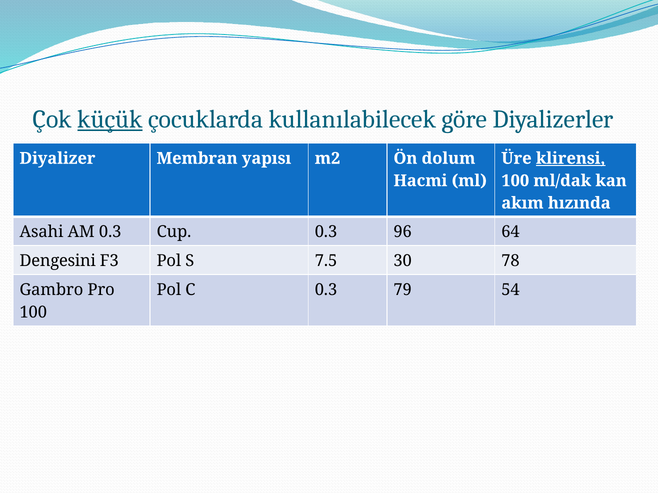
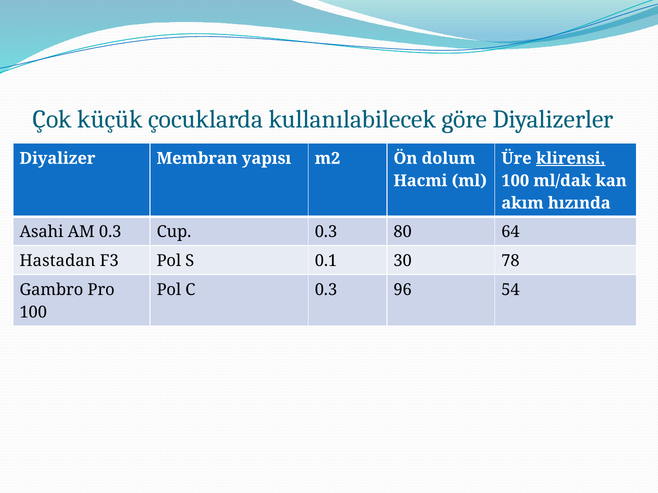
küçük underline: present -> none
96: 96 -> 80
Dengesini: Dengesini -> Hastadan
7.5: 7.5 -> 0.1
79: 79 -> 96
